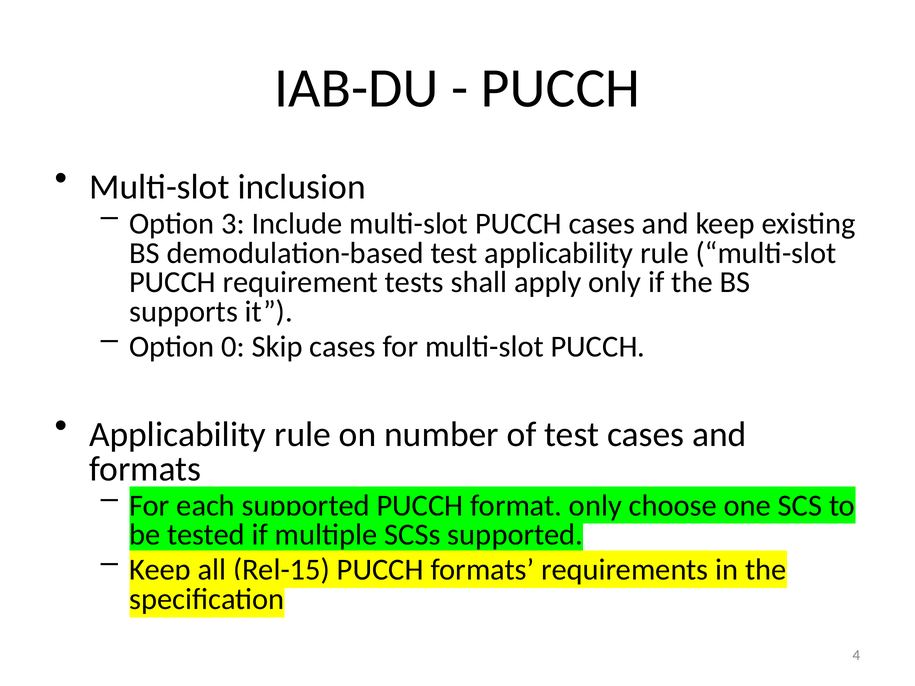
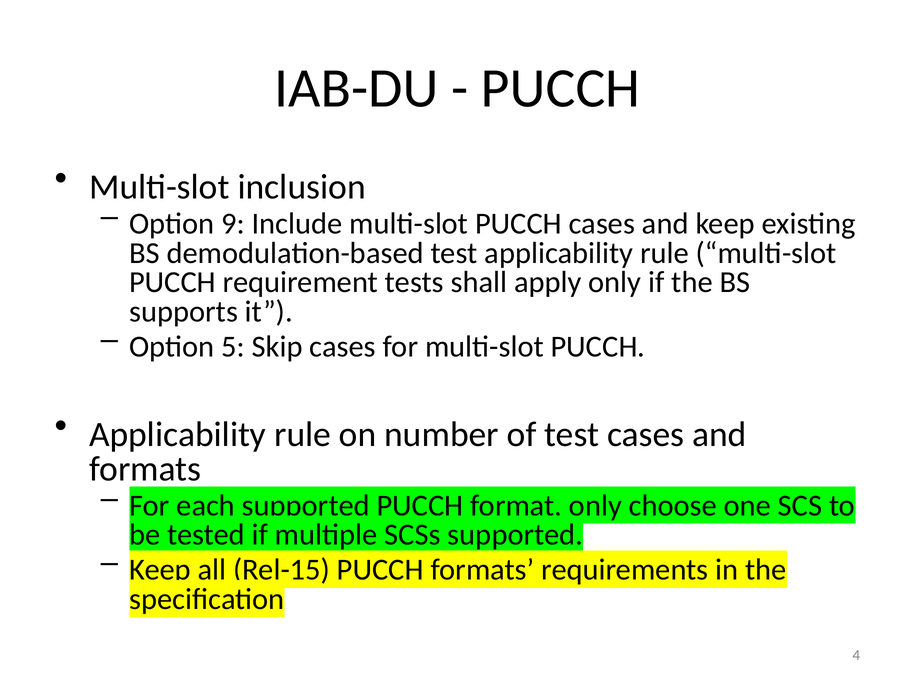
3: 3 -> 9
0: 0 -> 5
